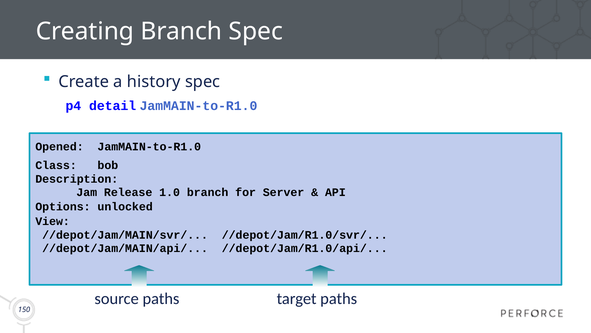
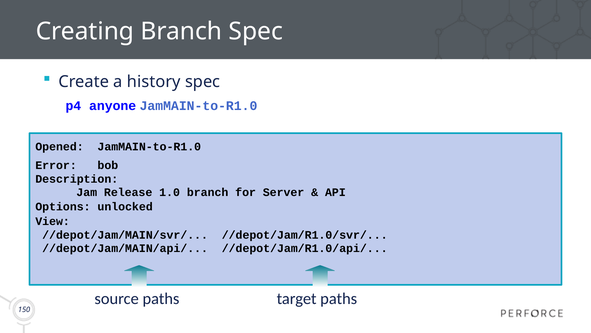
detail: detail -> anyone
Class: Class -> Error
